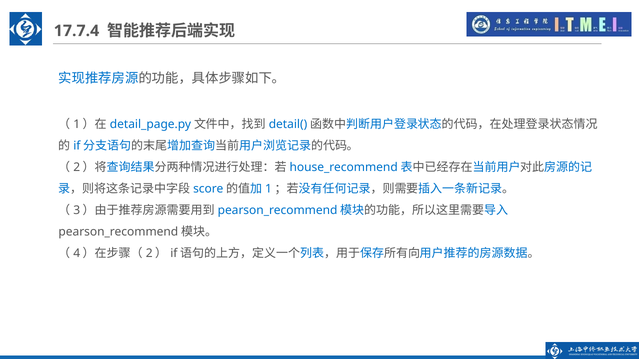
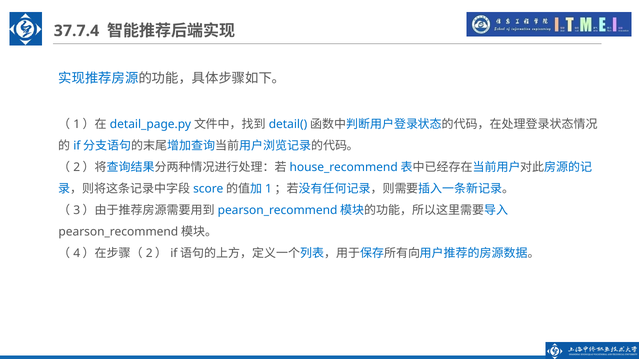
17.7.4: 17.7.4 -> 37.7.4
